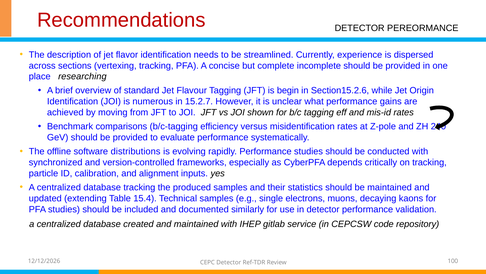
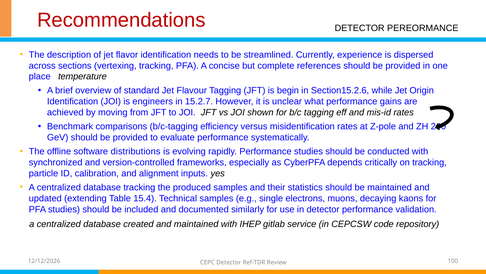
incomplete: incomplete -> references
researching: researching -> temperature
numerous: numerous -> engineers
